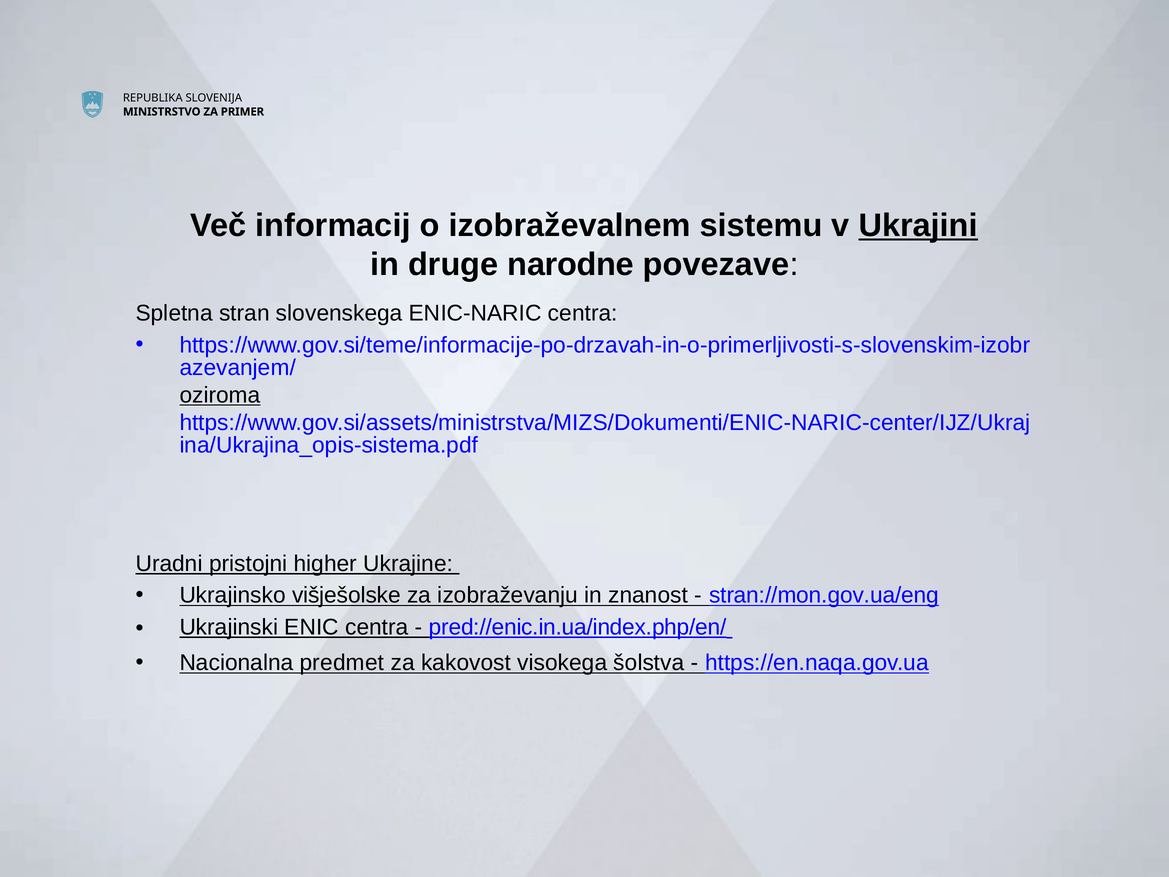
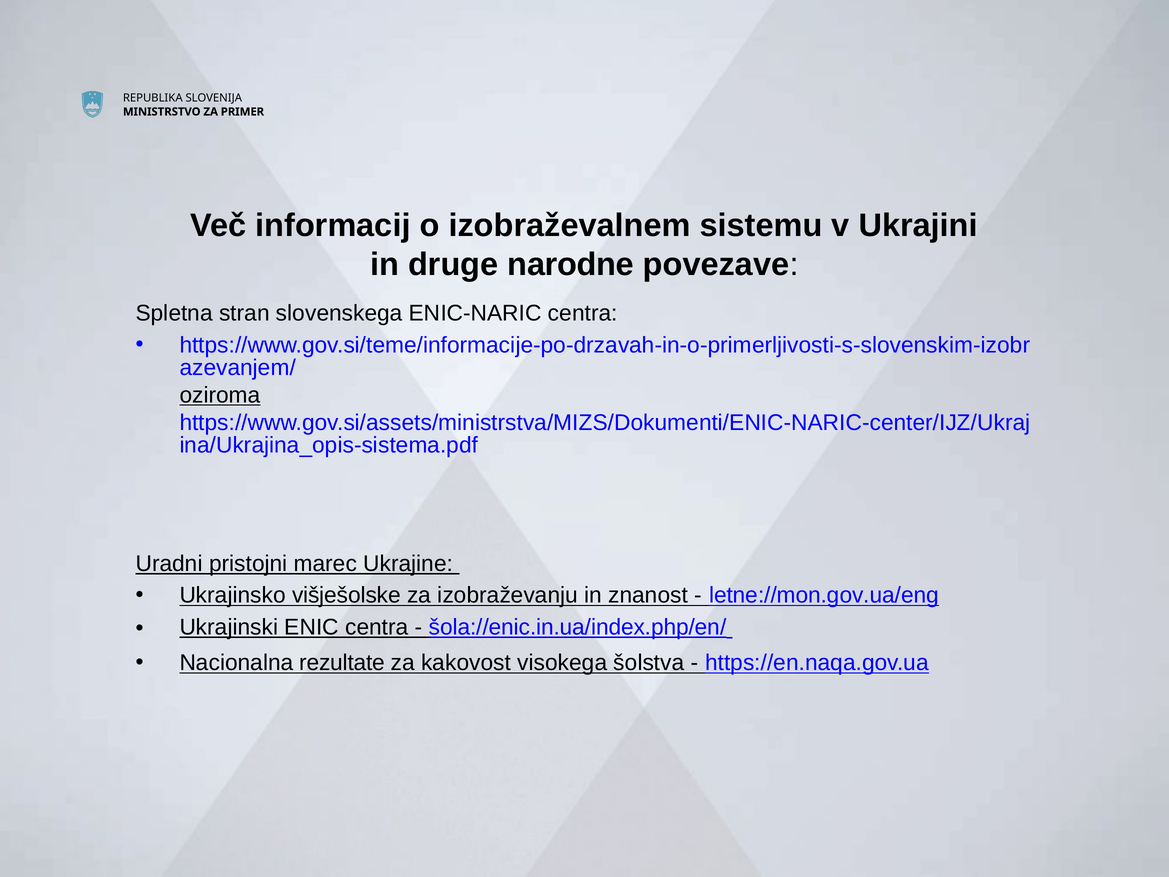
Ukrajini underline: present -> none
higher: higher -> marec
stran://mon.gov.ua/eng: stran://mon.gov.ua/eng -> letne://mon.gov.ua/eng
pred://enic.in.ua/index.php/en/: pred://enic.in.ua/index.php/en/ -> šola://enic.in.ua/index.php/en/
predmet: predmet -> rezultate
